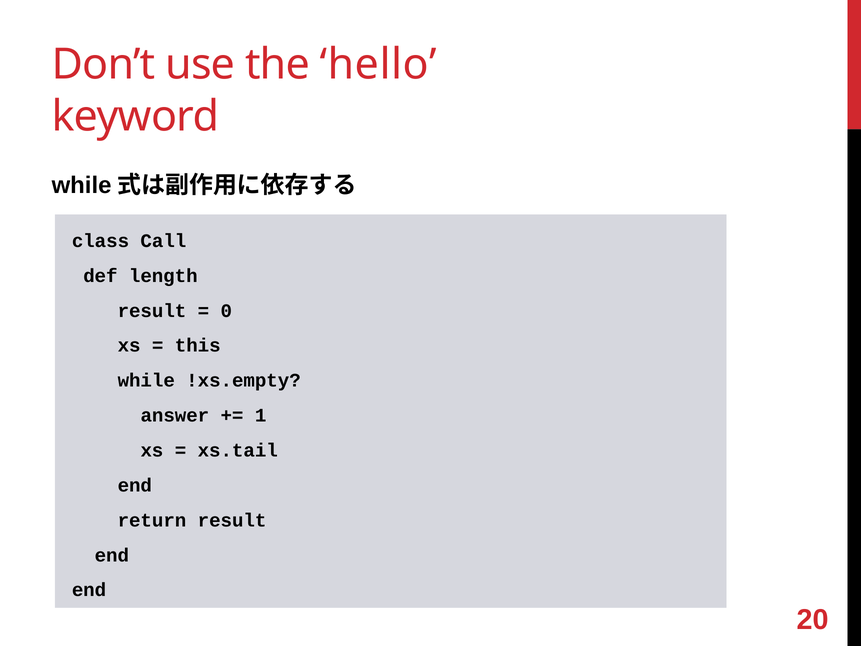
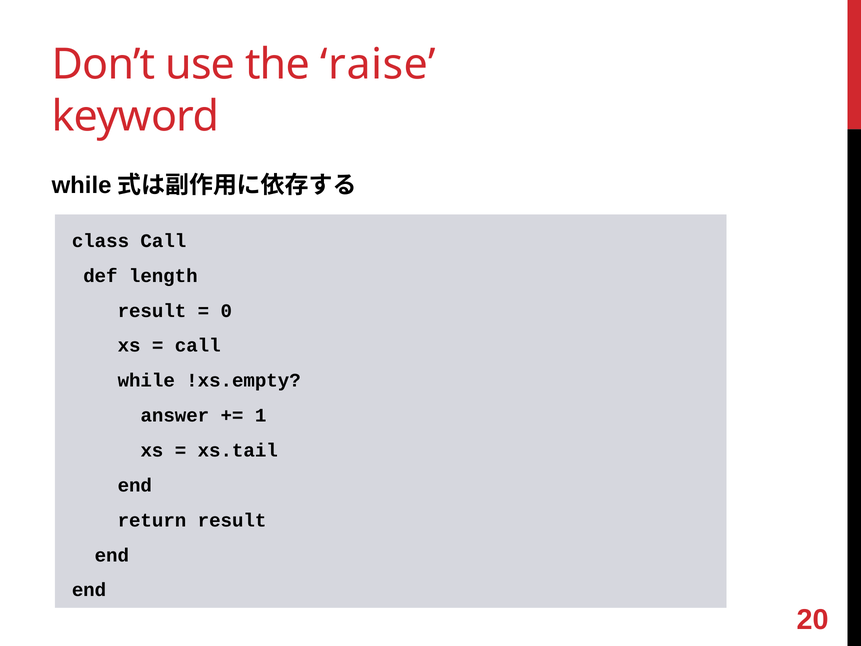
hello: hello -> raise
this at (198, 346): this -> call
